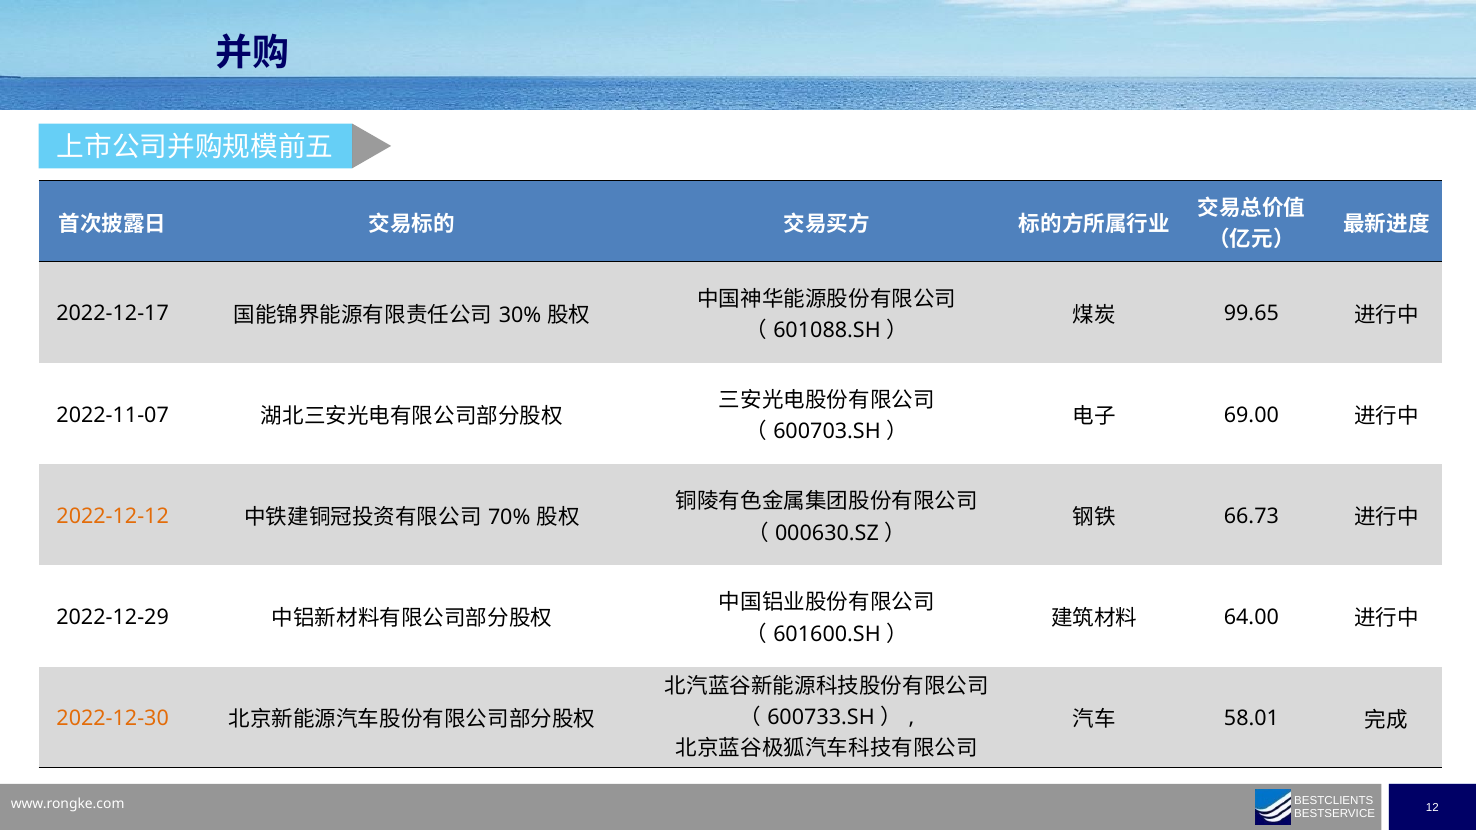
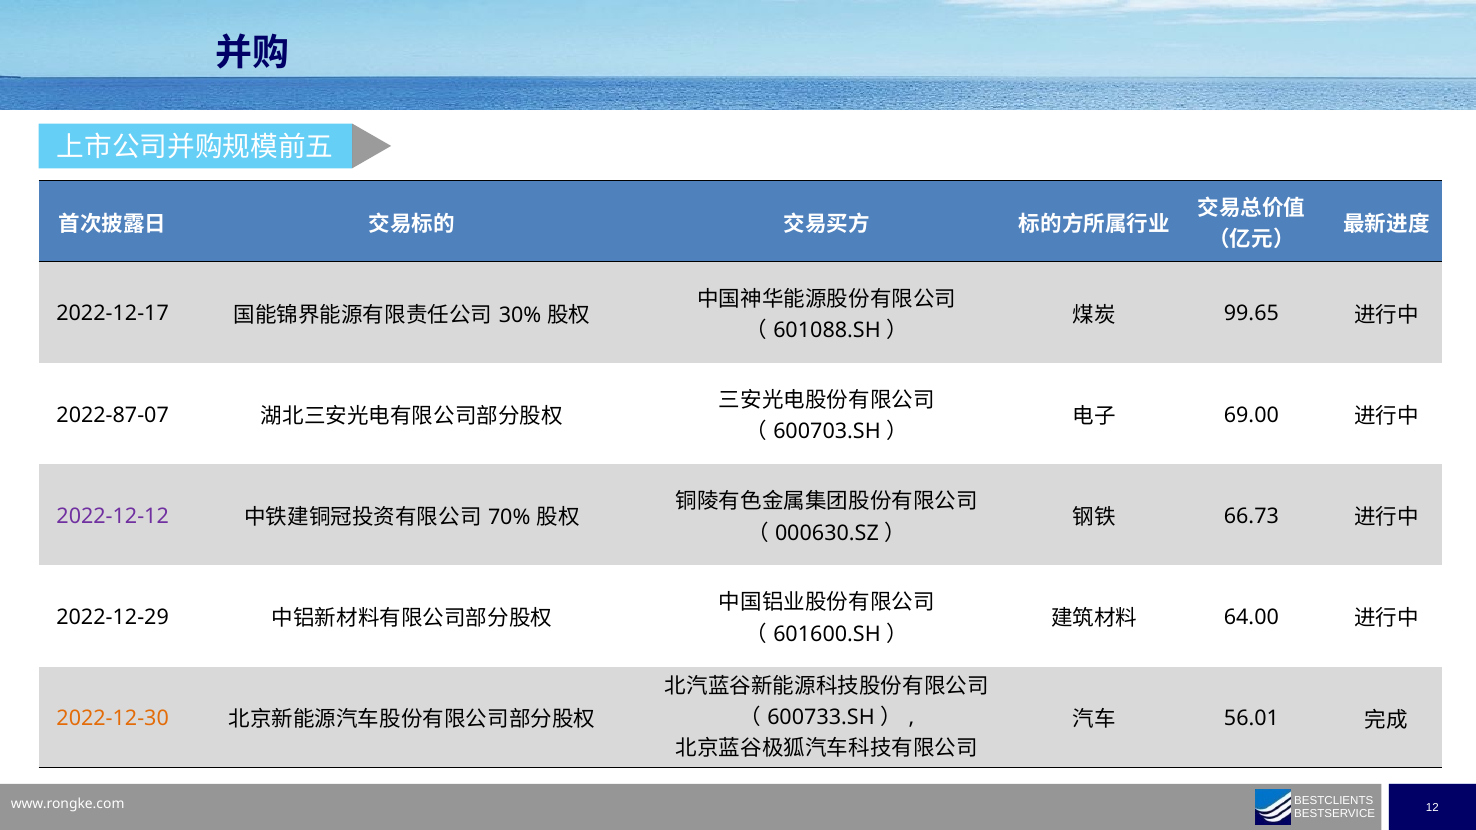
2022-11-07: 2022-11-07 -> 2022-87-07
2022-12-12 colour: orange -> purple
58.01: 58.01 -> 56.01
